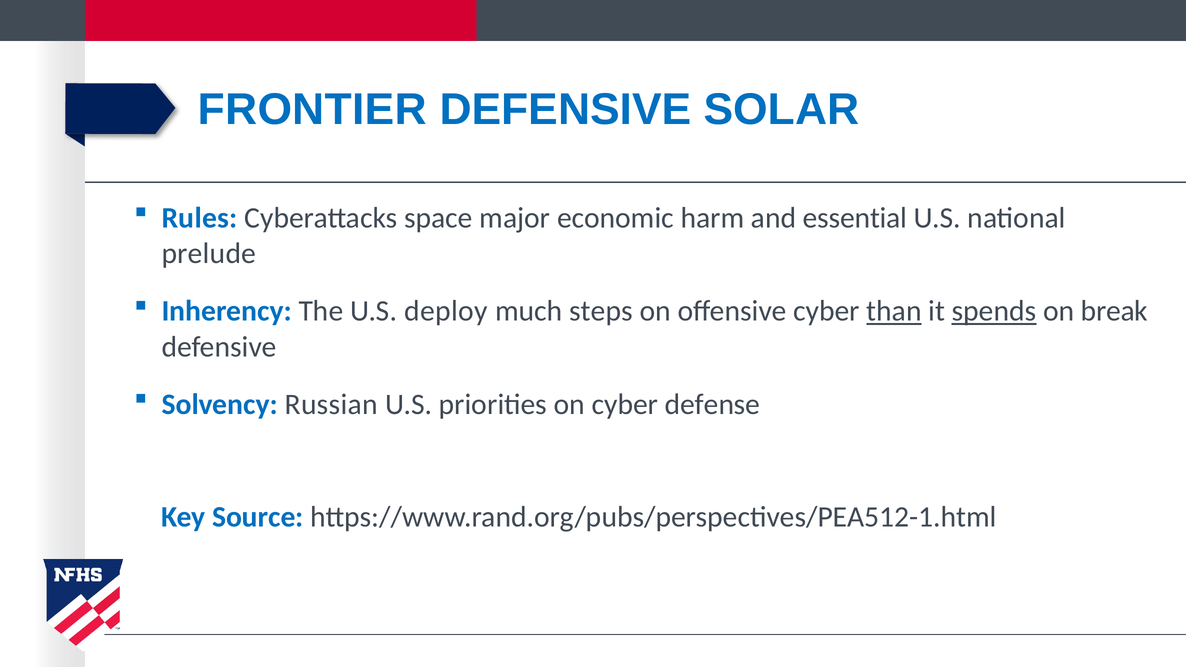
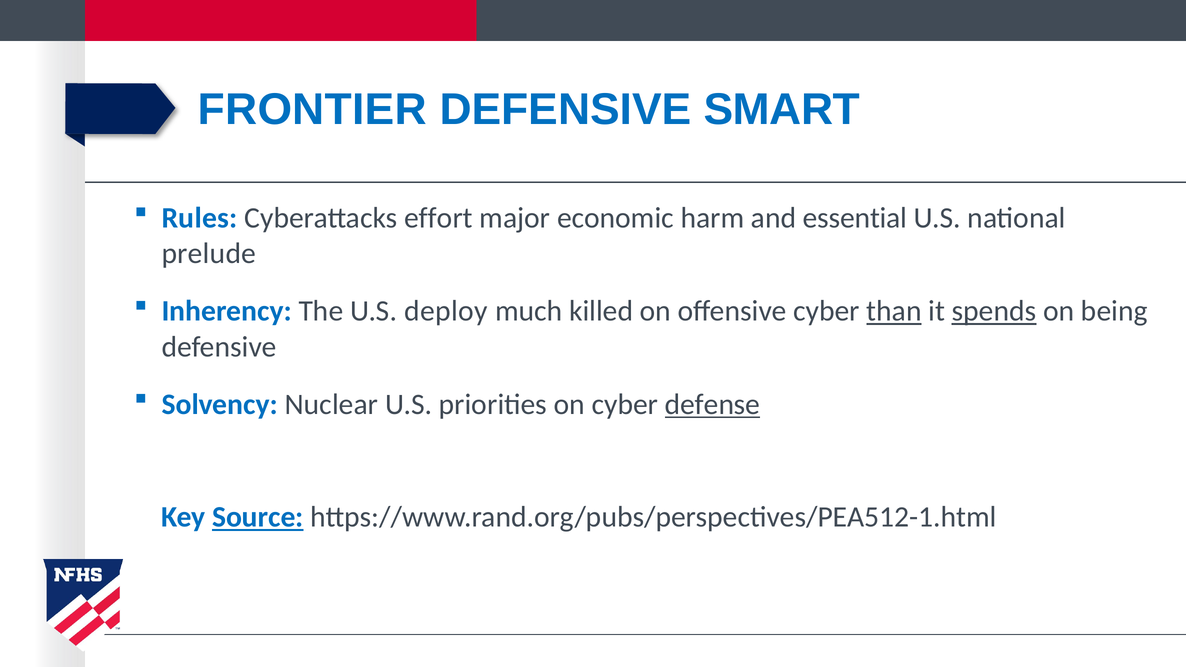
SOLAR: SOLAR -> SMART
space: space -> effort
steps: steps -> killed
break: break -> being
Russian: Russian -> Nuclear
defense underline: none -> present
Source underline: none -> present
